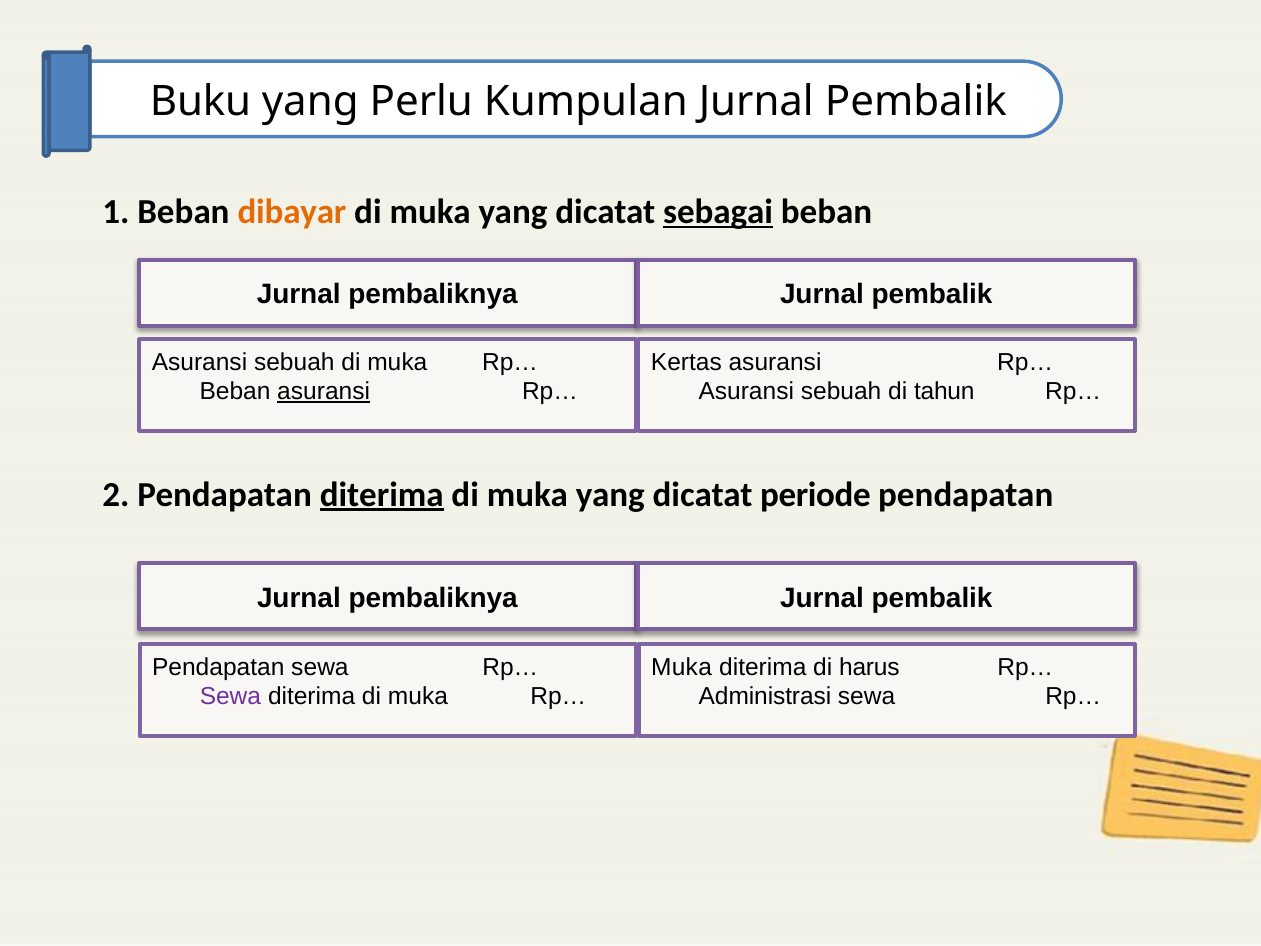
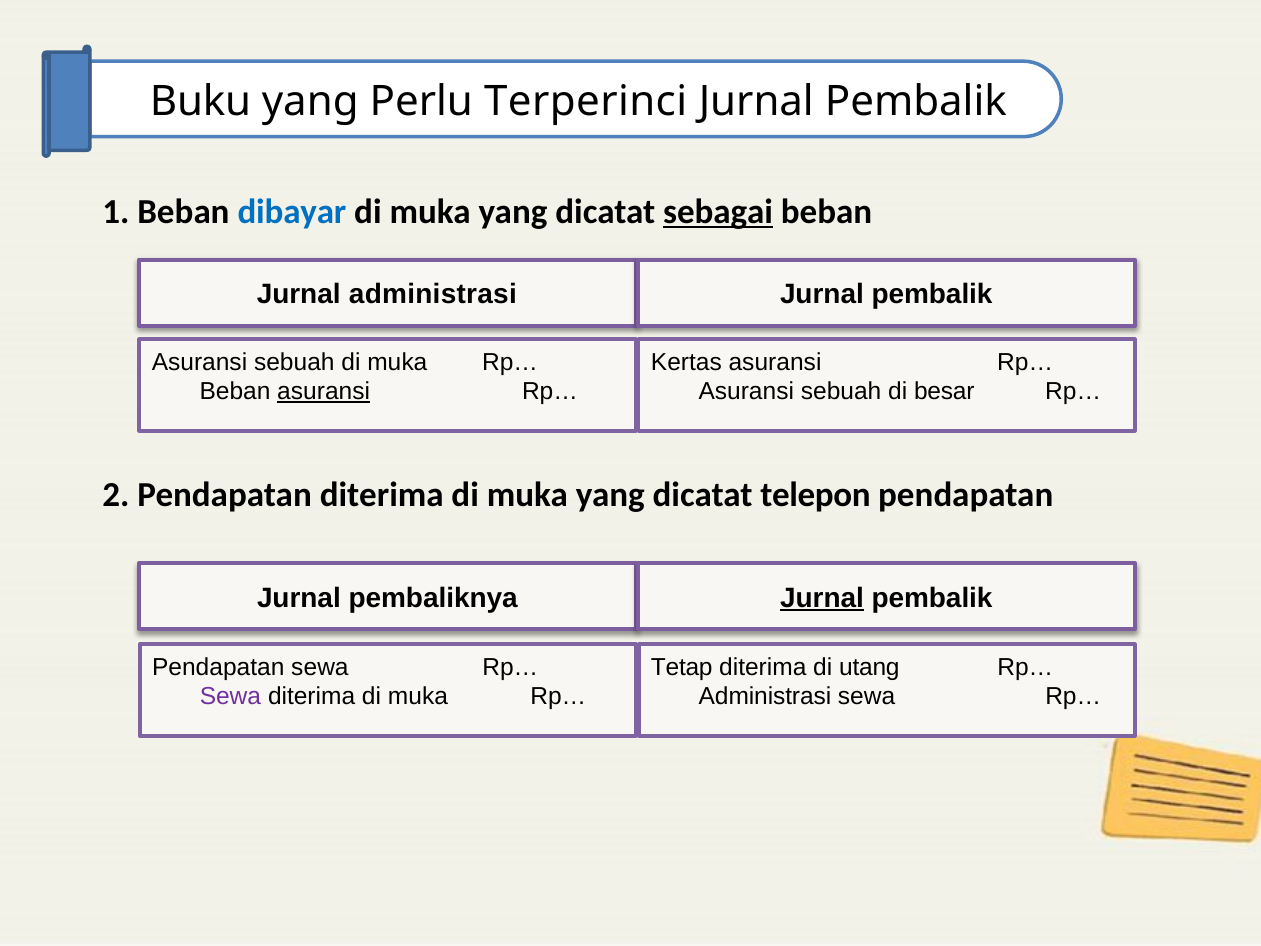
Kumpulan: Kumpulan -> Terperinci
dibayar colour: orange -> blue
pembaliknya at (433, 294): pembaliknya -> administrasi
tahun: tahun -> besar
diterima at (382, 494) underline: present -> none
periode: periode -> telepon
Jurnal at (822, 598) underline: none -> present
Muka at (682, 667): Muka -> Tetap
harus: harus -> utang
